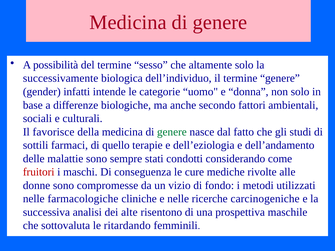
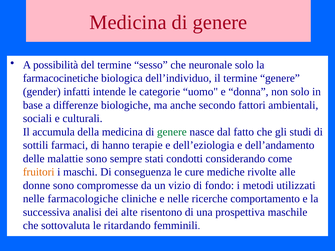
altamente: altamente -> neuronale
successivamente: successivamente -> farmacocinetiche
favorisce: favorisce -> accumula
quello: quello -> hanno
fruitori colour: red -> orange
carcinogeniche: carcinogeniche -> comportamento
